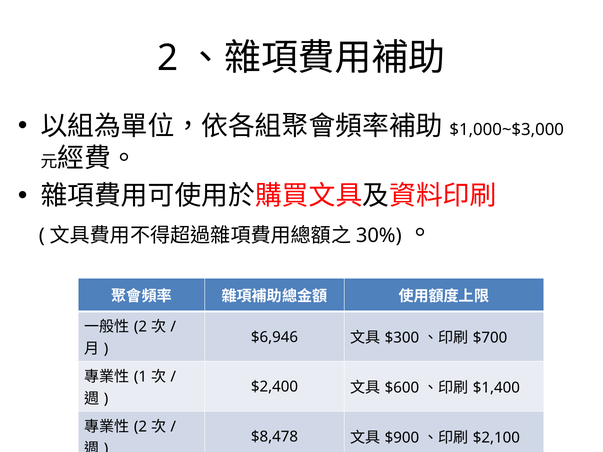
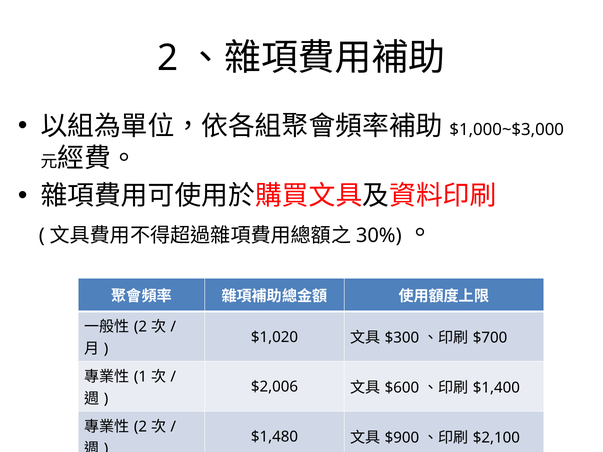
$6,946: $6,946 -> $1,020
$2,400: $2,400 -> $2,006
$8,478: $8,478 -> $1,480
